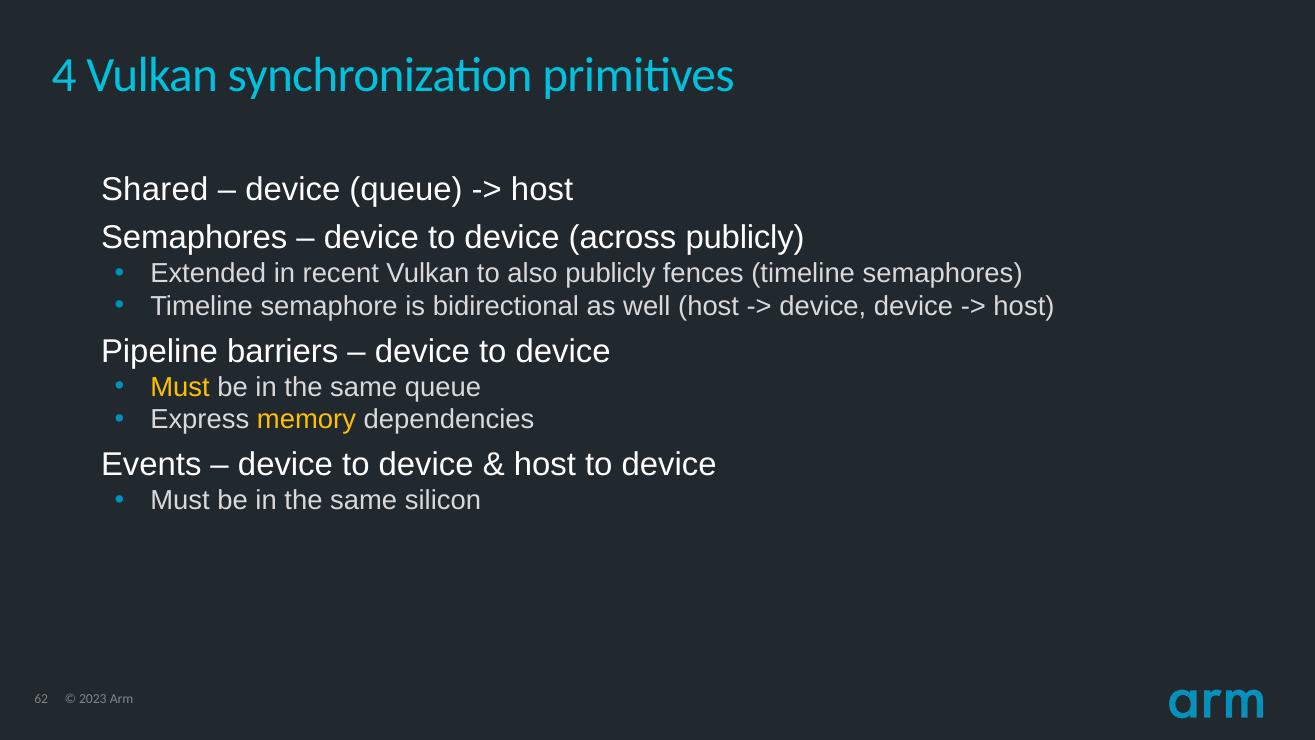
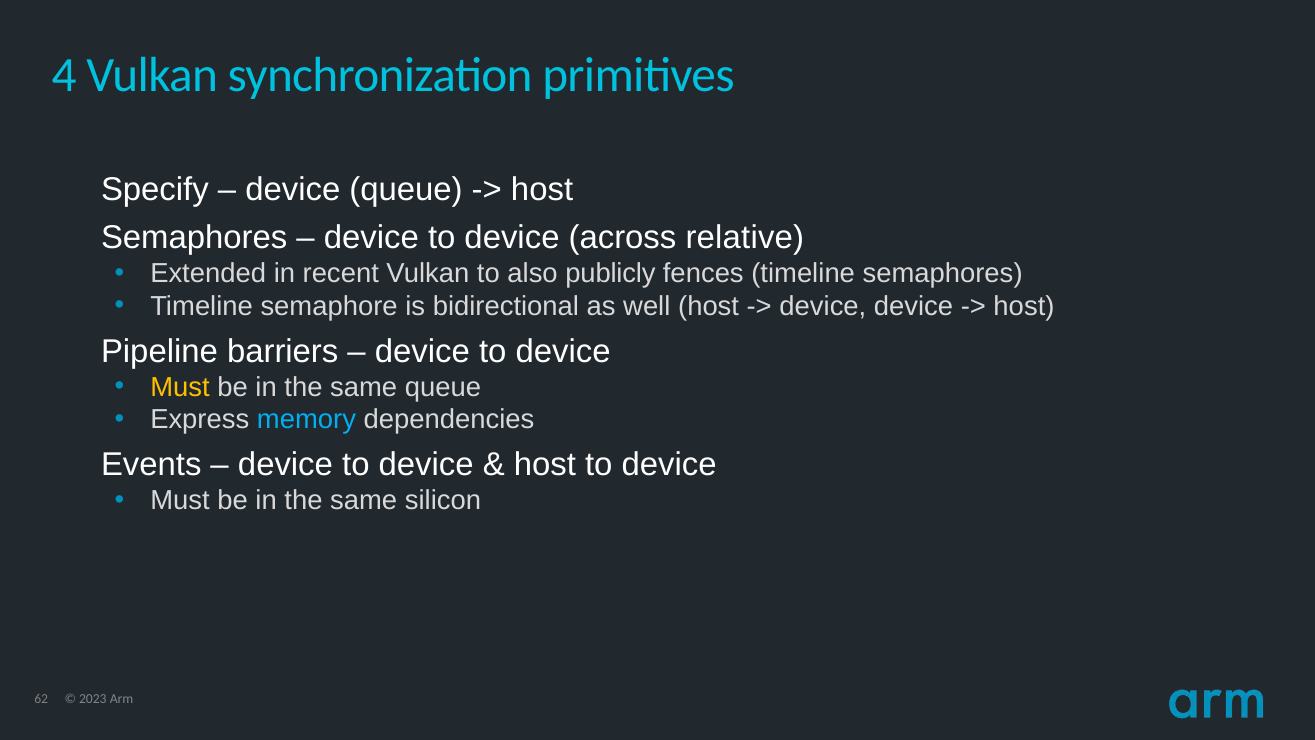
Shared: Shared -> Specify
across publicly: publicly -> relative
memory colour: yellow -> light blue
